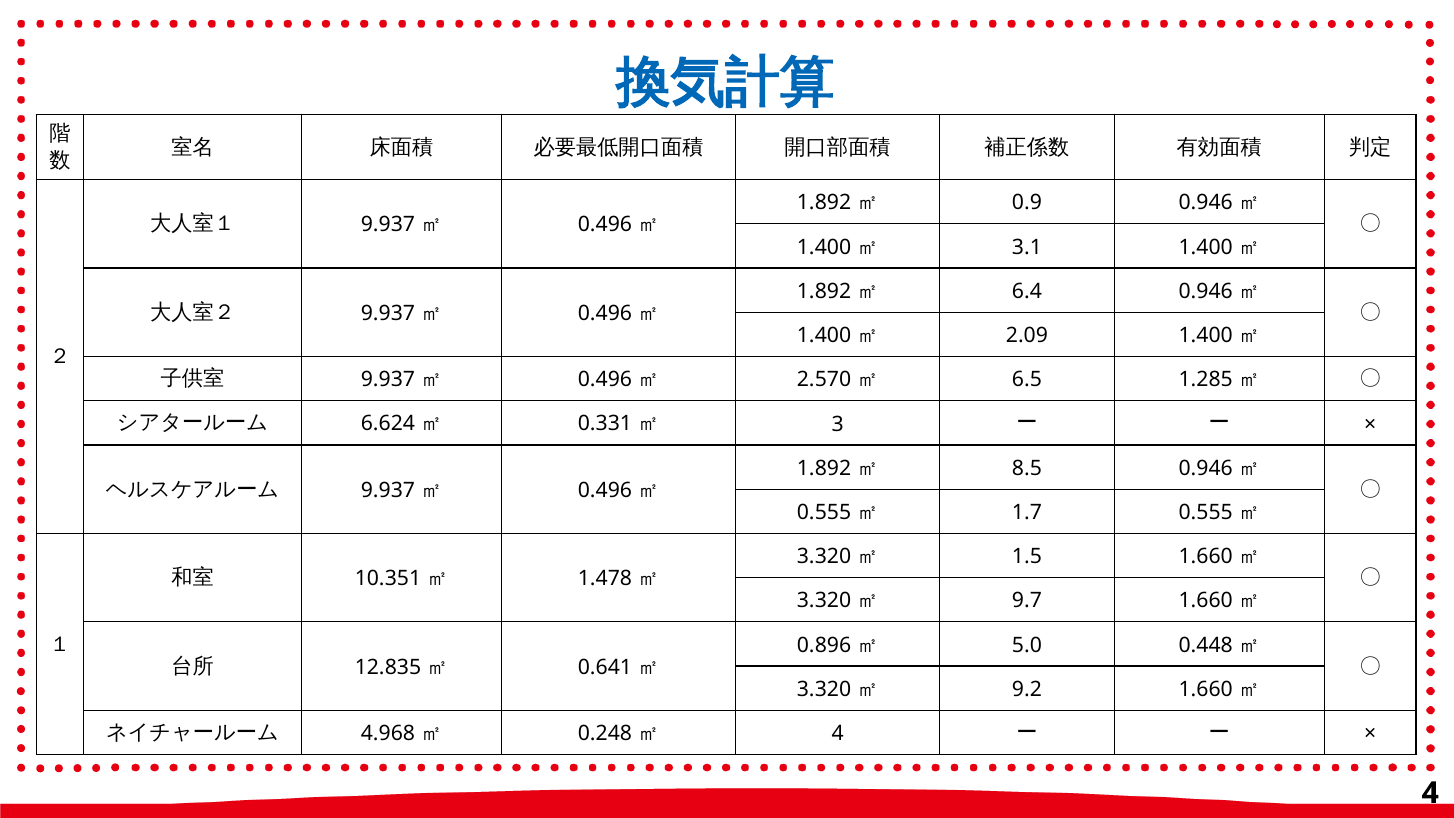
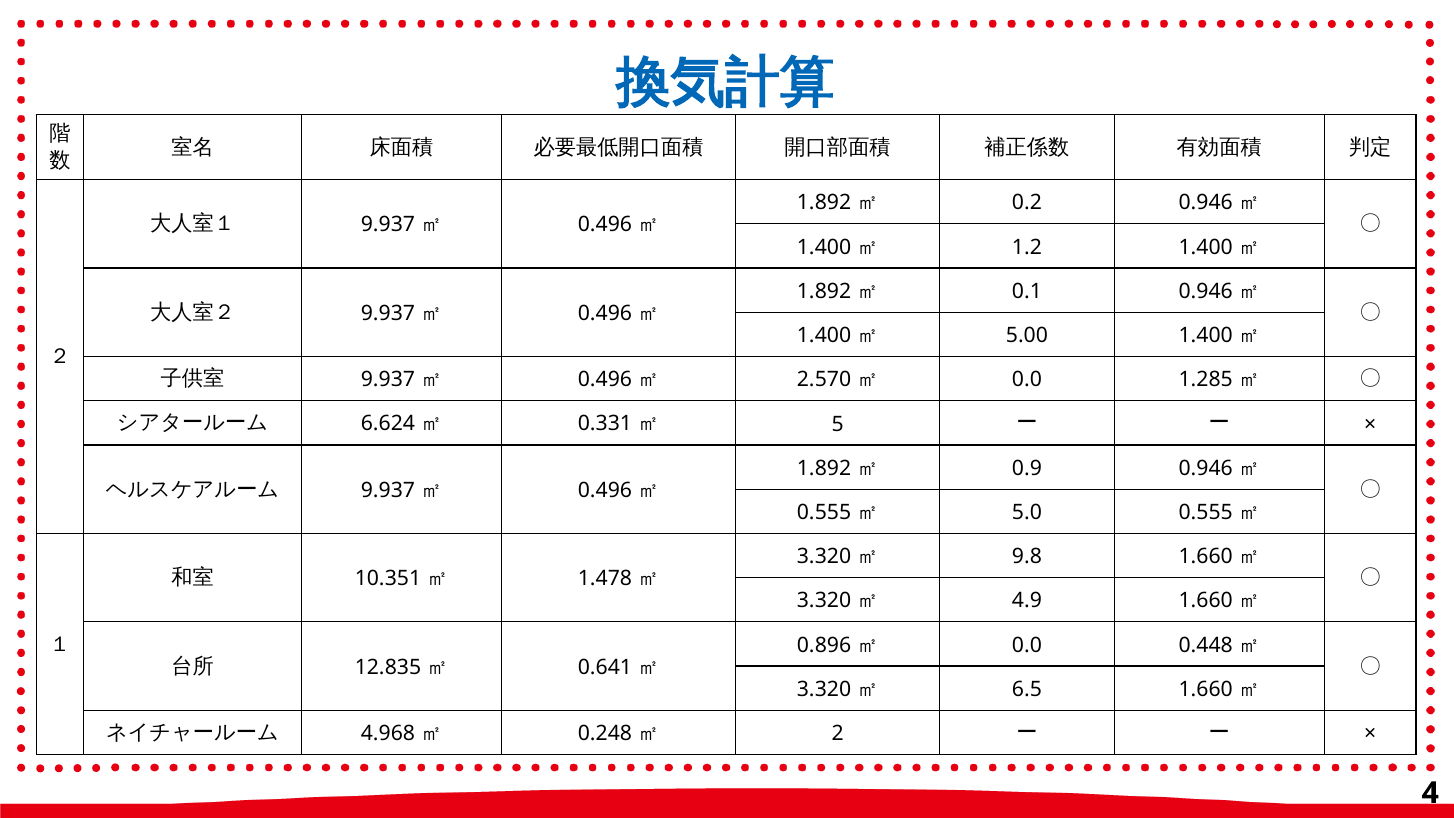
0.9: 0.9 -> 0.2
3.1: 3.1 -> 1.2
6.4: 6.4 -> 0.1
2.09: 2.09 -> 5.00
6.5 at (1027, 380): 6.5 -> 0.0
3: 3 -> 5
8.5: 8.5 -> 0.9
1.7: 1.7 -> 5.0
1.5: 1.5 -> 9.8
9.7: 9.7 -> 4.9
5.0 at (1027, 645): 5.0 -> 0.0
9.2: 9.2 -> 6.5
4 at (838, 734): 4 -> 2
